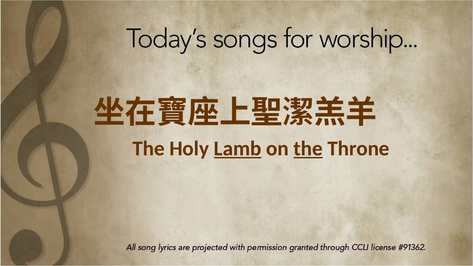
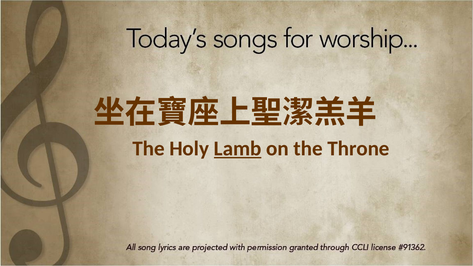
the at (308, 149) underline: present -> none
